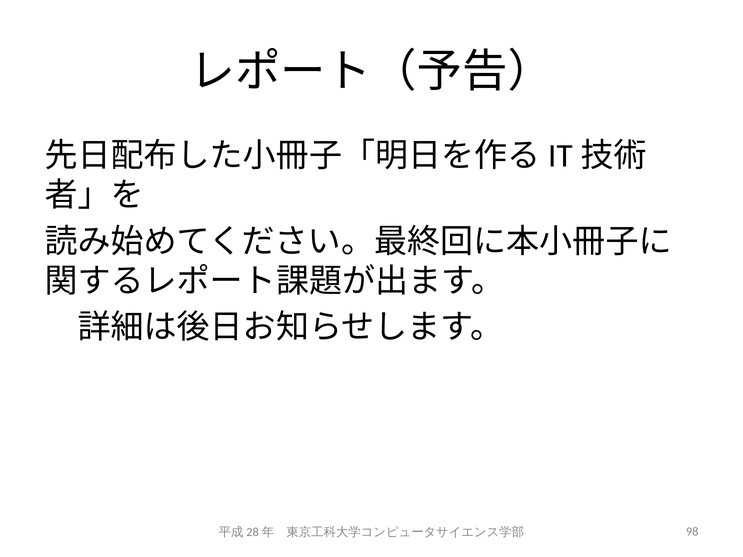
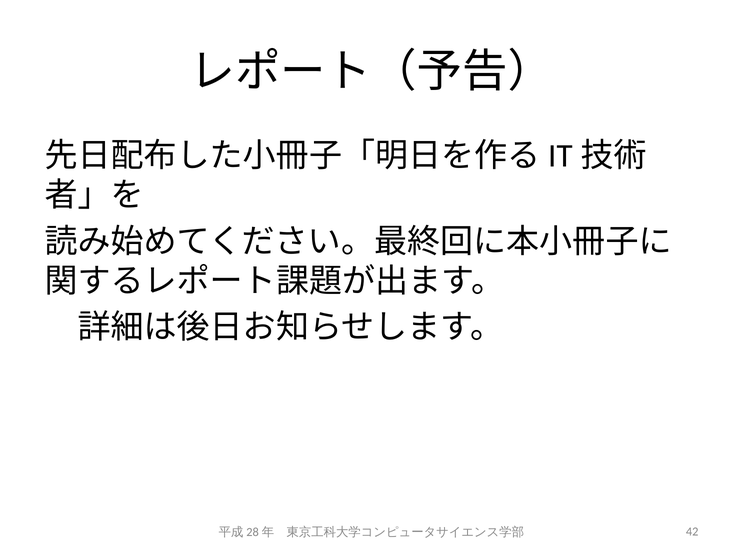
98: 98 -> 42
